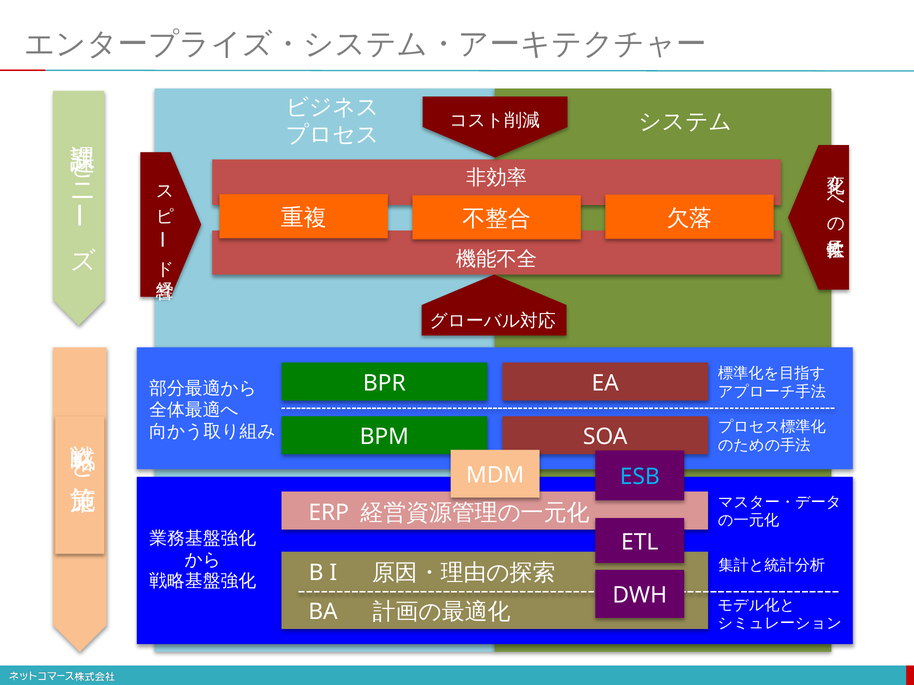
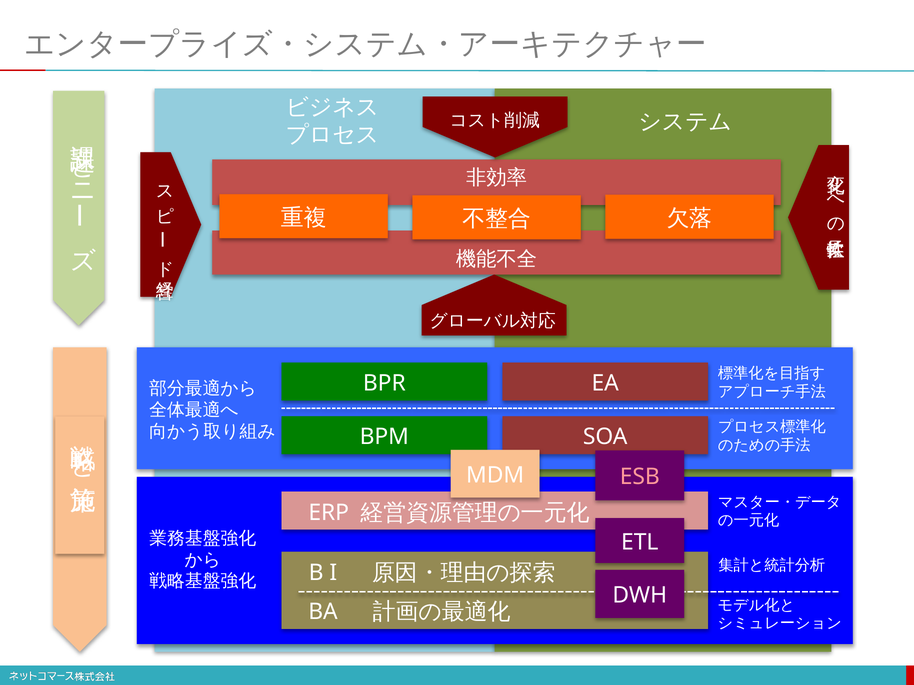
ESB colour: light blue -> pink
